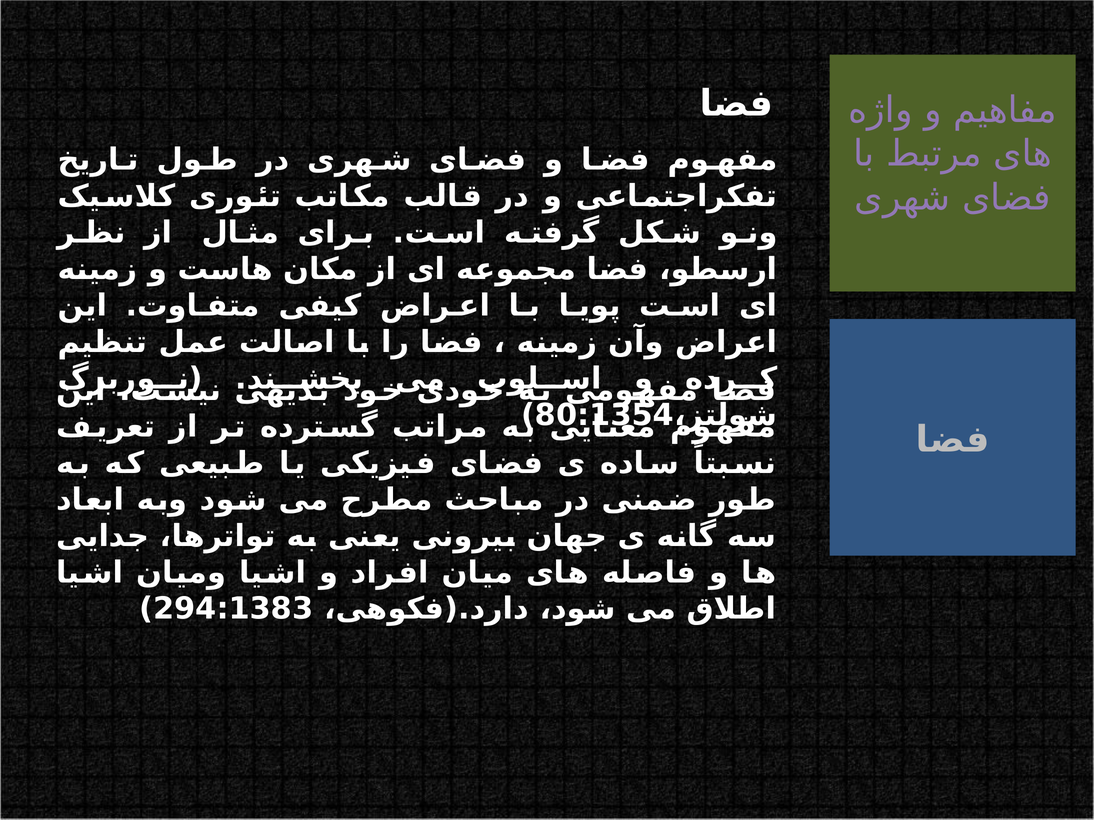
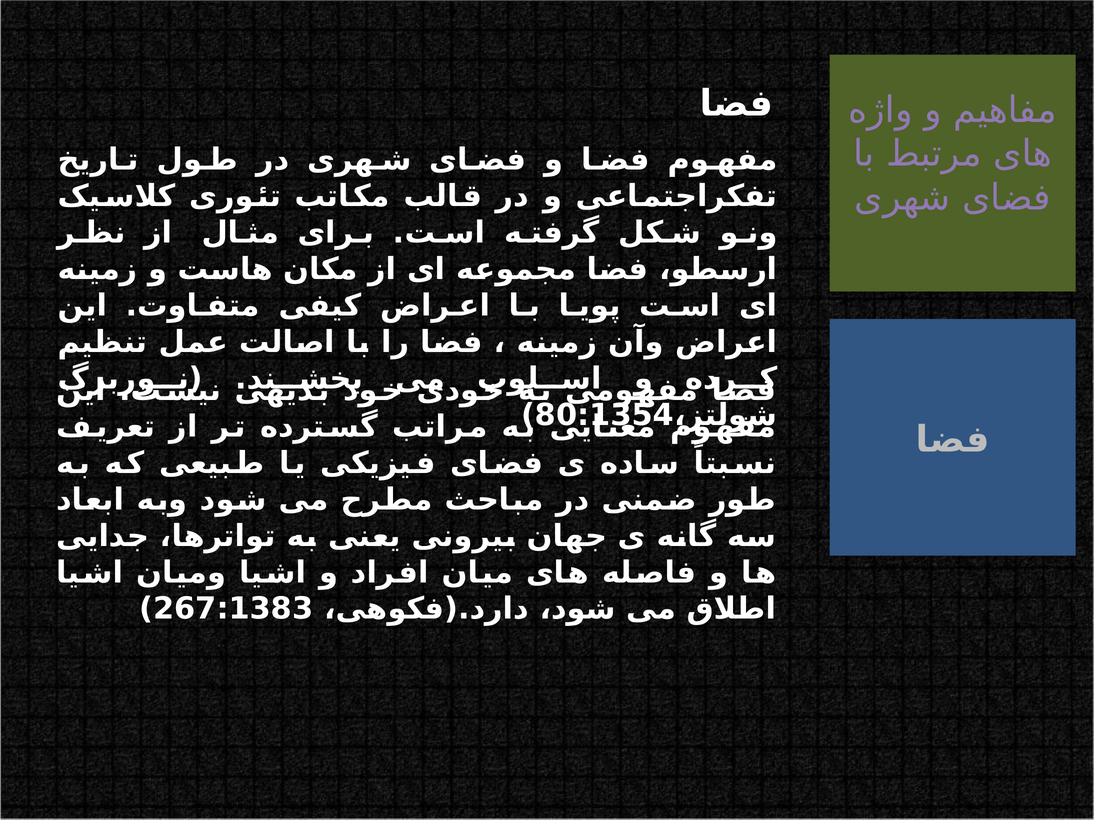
294:1383: 294:1383 -> 267:1383
